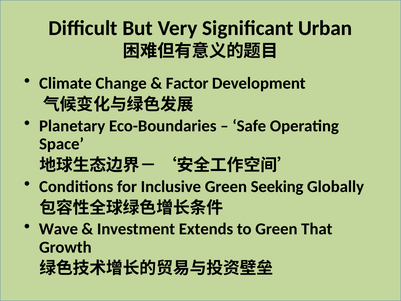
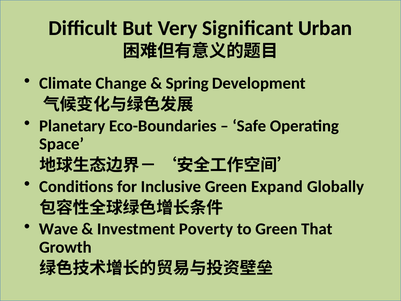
Factor: Factor -> Spring
Seeking: Seeking -> Expand
Extends: Extends -> Poverty
